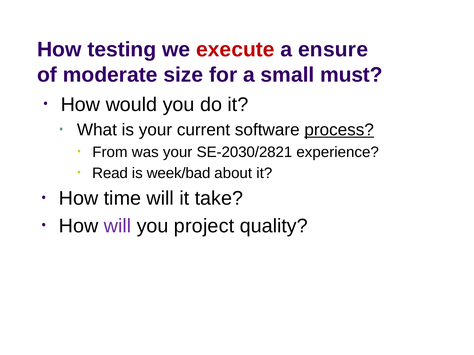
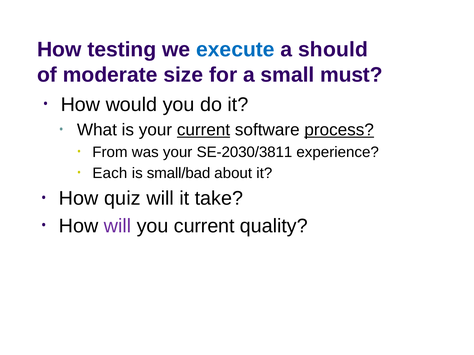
execute colour: red -> blue
ensure: ensure -> should
current at (204, 130) underline: none -> present
SE-2030/2821: SE-2030/2821 -> SE-2030/3811
Read: Read -> Each
week/bad: week/bad -> small/bad
time: time -> quiz
you project: project -> current
